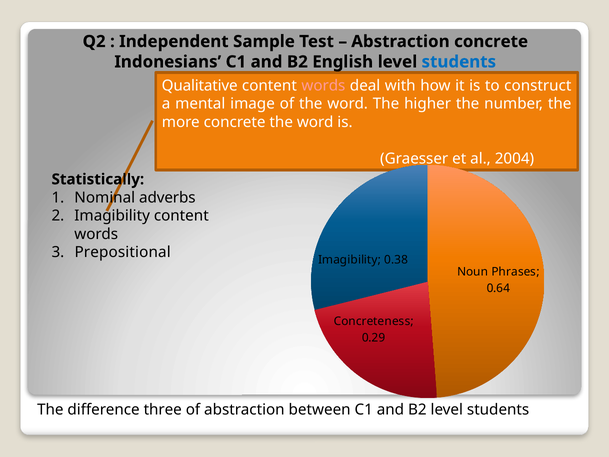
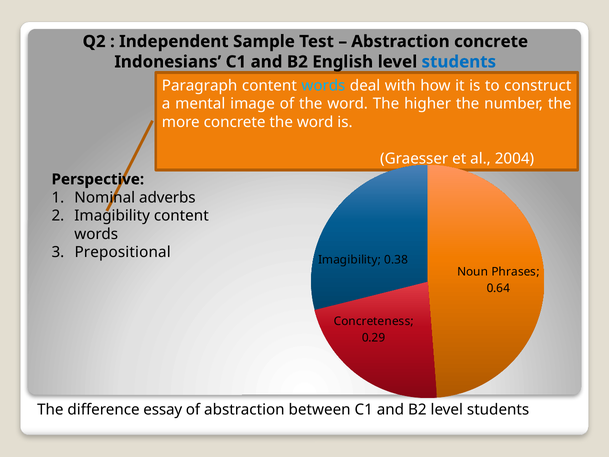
Qualitative: Qualitative -> Paragraph
words at (323, 86) colour: pink -> light blue
Statistically: Statistically -> Perspective
three: three -> essay
